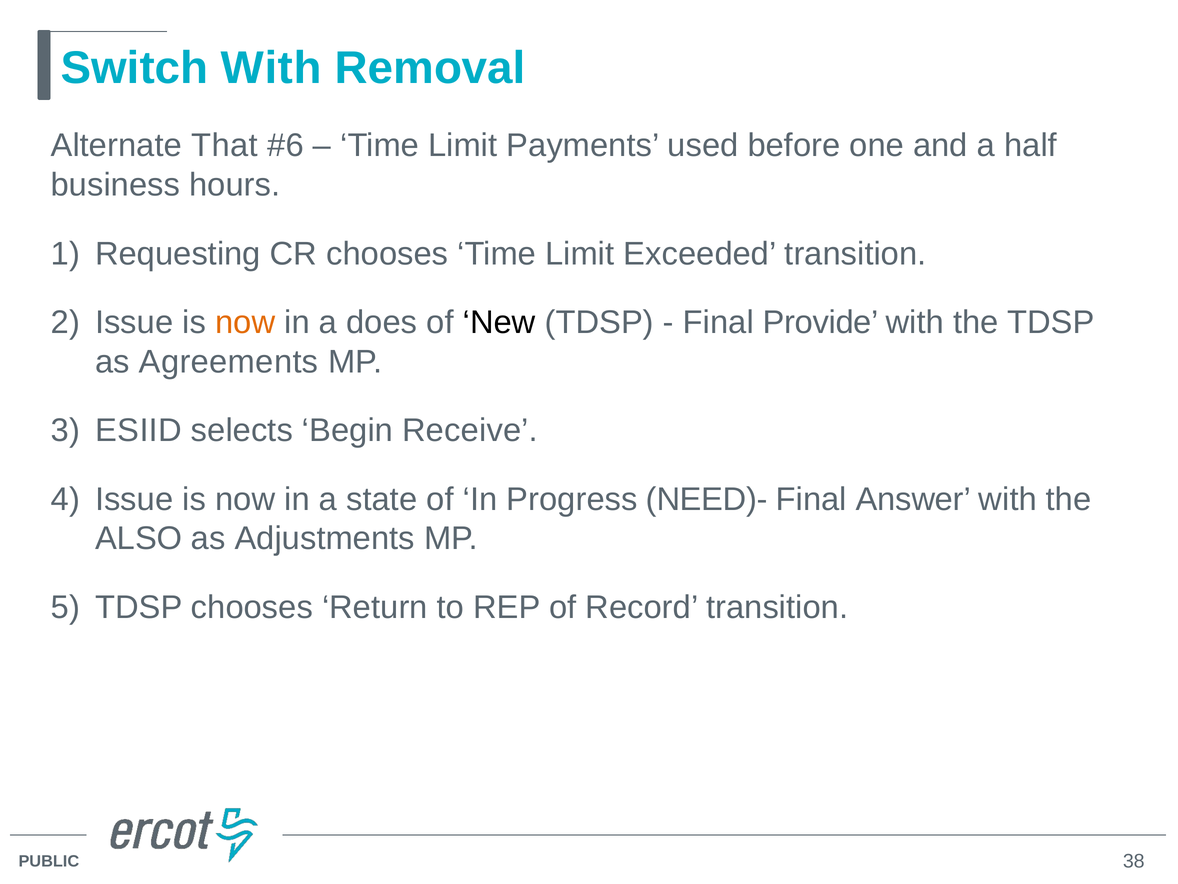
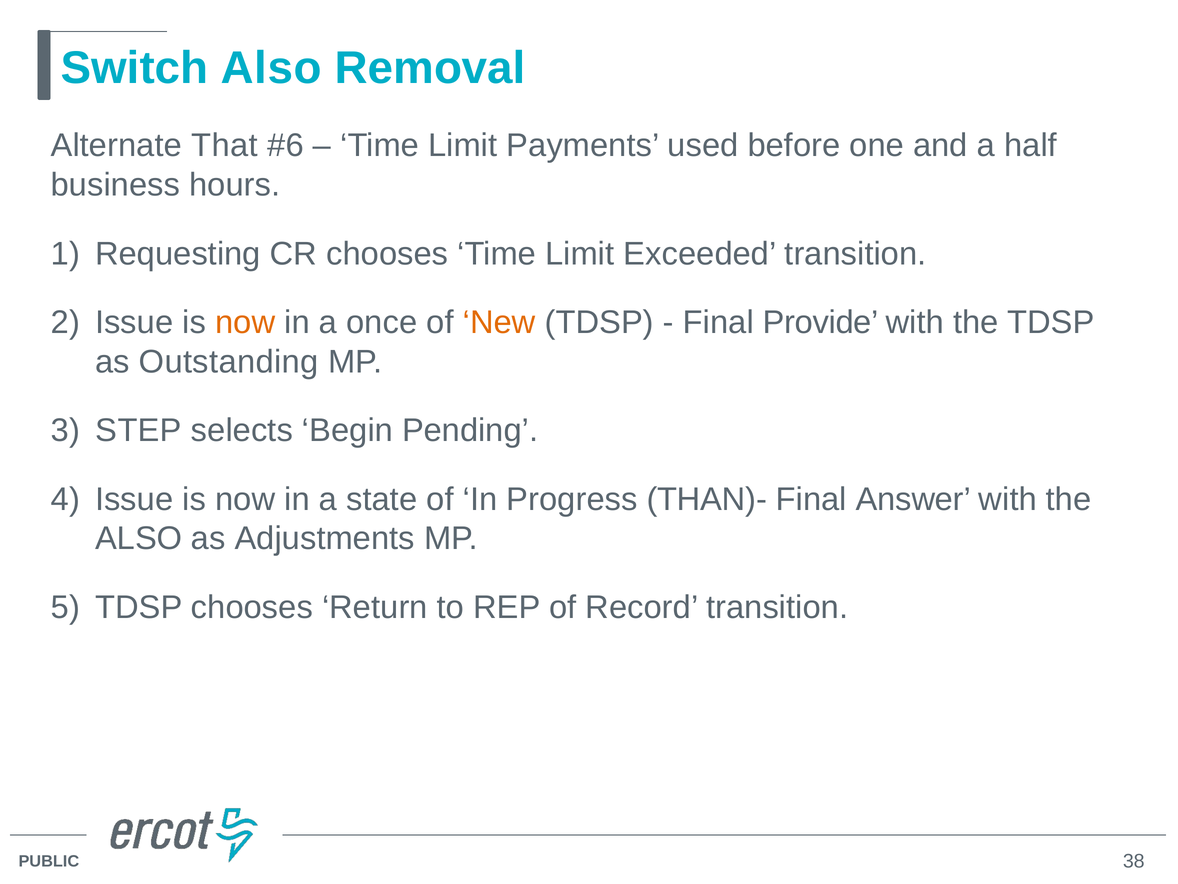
Switch With: With -> Also
does: does -> once
New colour: black -> orange
Agreements: Agreements -> Outstanding
ESIID: ESIID -> STEP
Receive: Receive -> Pending
NEED)-: NEED)- -> THAN)-
